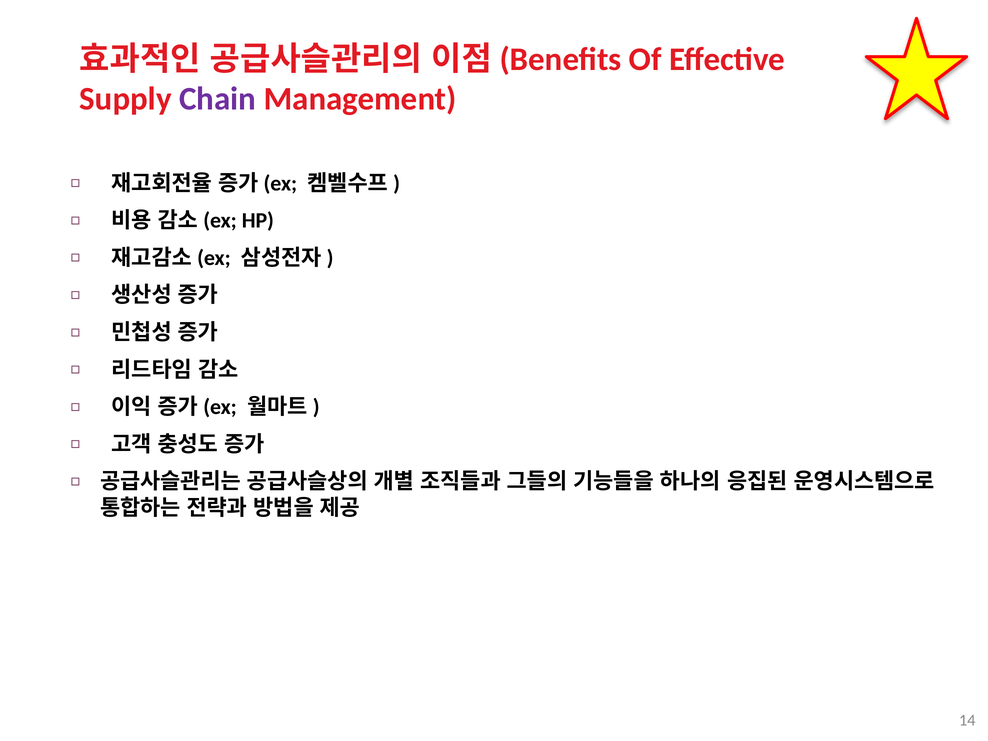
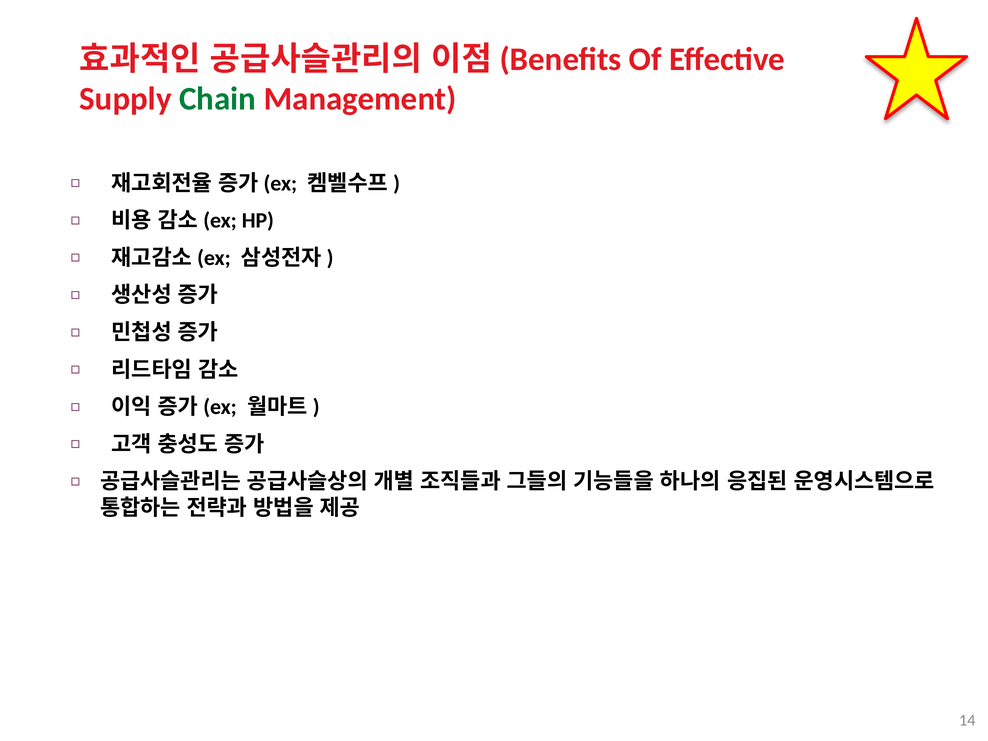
Chain colour: purple -> green
